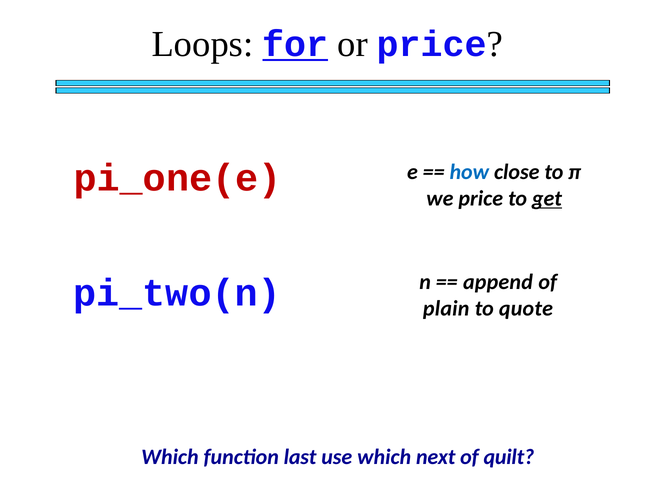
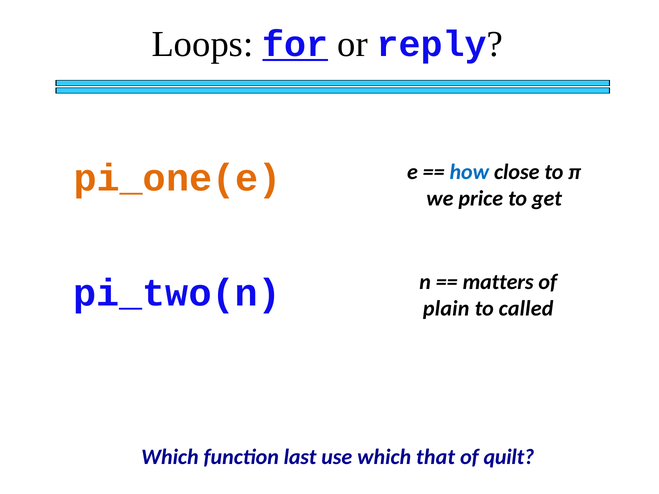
or price: price -> reply
pi_one(e colour: red -> orange
get underline: present -> none
append: append -> matters
quote: quote -> called
next: next -> that
